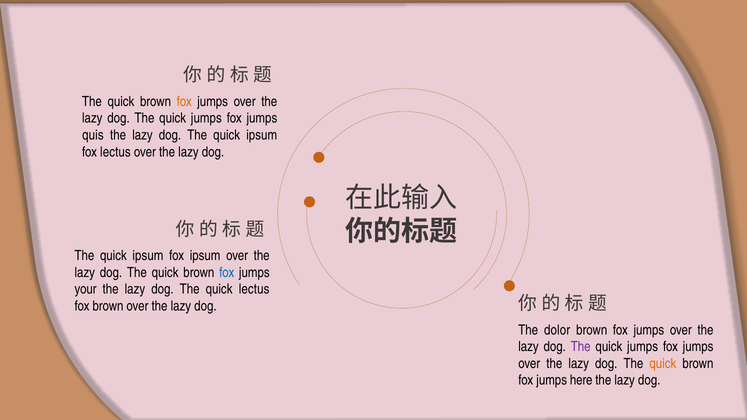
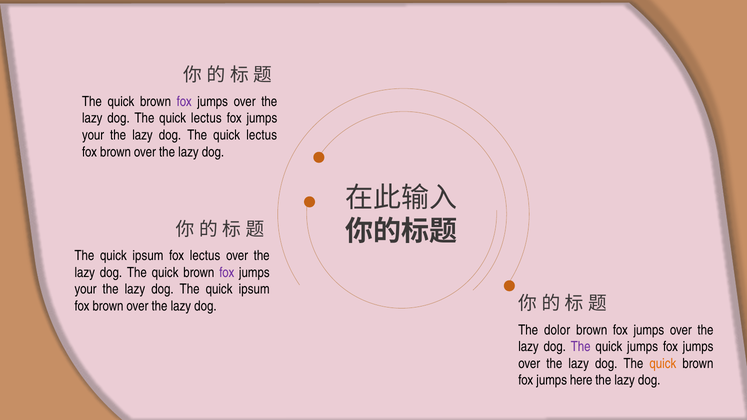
fox at (184, 102) colour: orange -> purple
jumps at (206, 118): jumps -> lectus
quis at (93, 135): quis -> your
ipsum at (262, 135): ipsum -> lectus
lectus at (115, 152): lectus -> brown
fox ipsum: ipsum -> lectus
fox at (227, 273) colour: blue -> purple
dog The quick lectus: lectus -> ipsum
